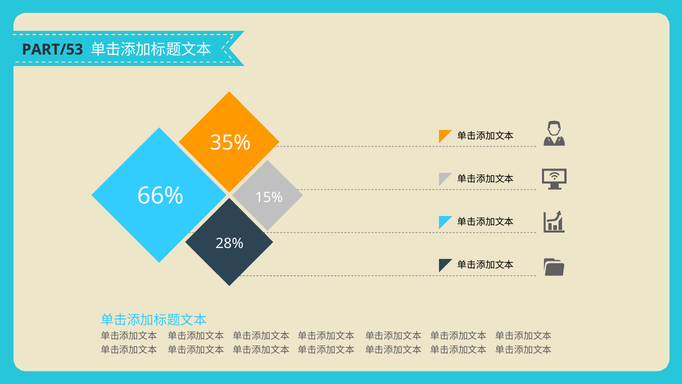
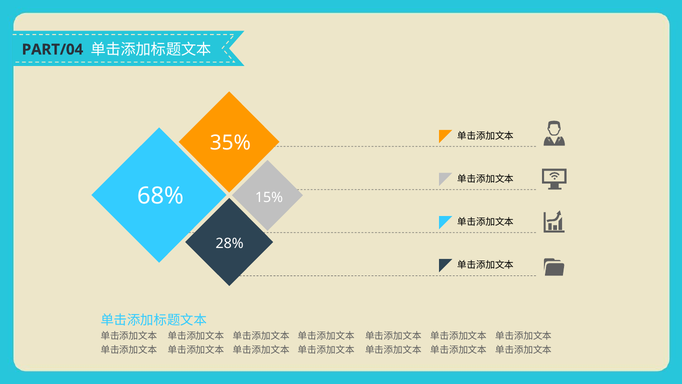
PART/53: PART/53 -> PART/04
66%: 66% -> 68%
